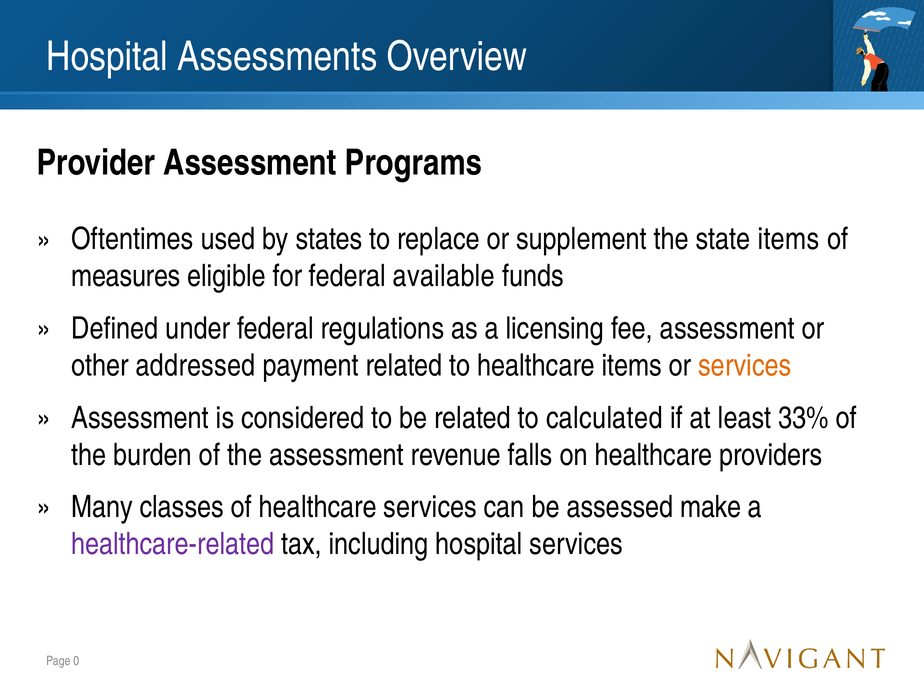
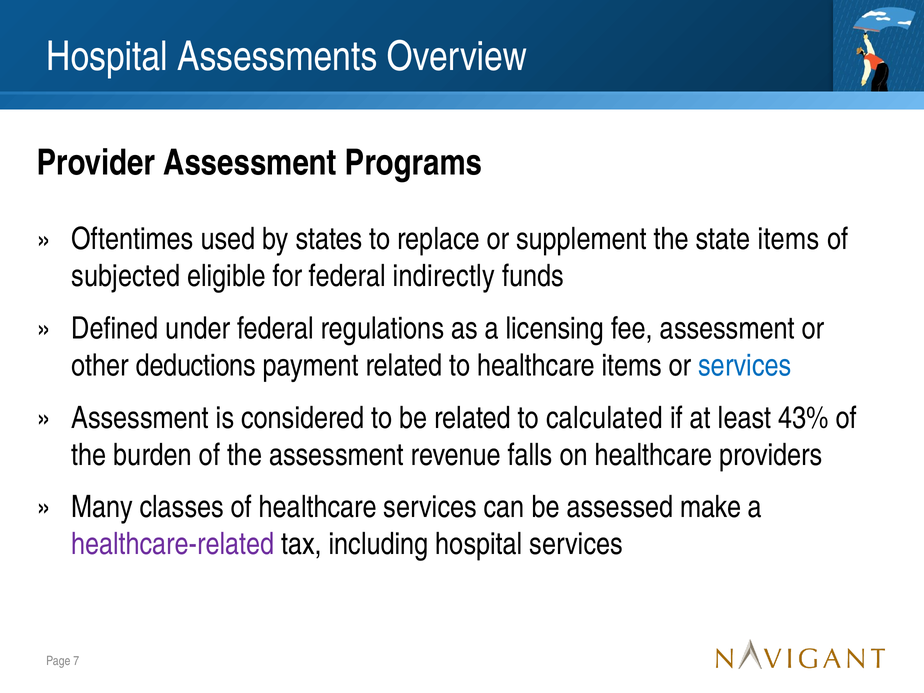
measures: measures -> subjected
available: available -> indirectly
addressed: addressed -> deductions
services at (745, 366) colour: orange -> blue
33%: 33% -> 43%
0: 0 -> 7
